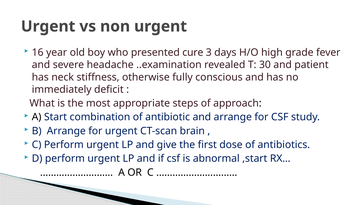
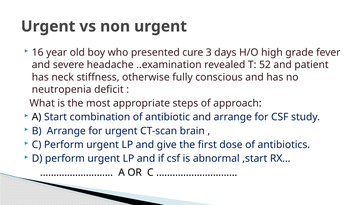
30: 30 -> 52
immediately: immediately -> neutropenia
